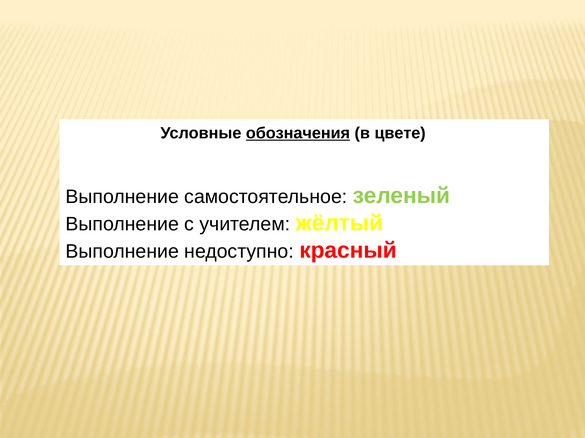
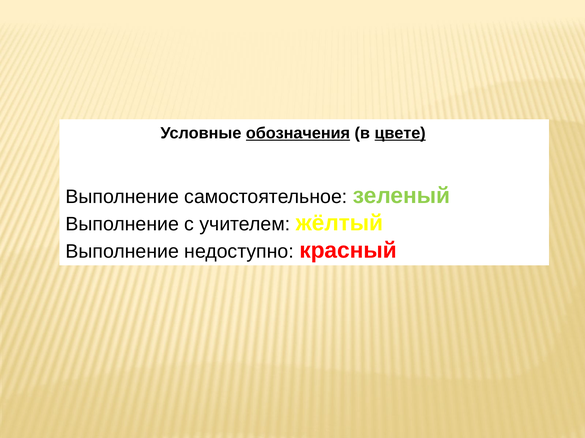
цвете underline: none -> present
